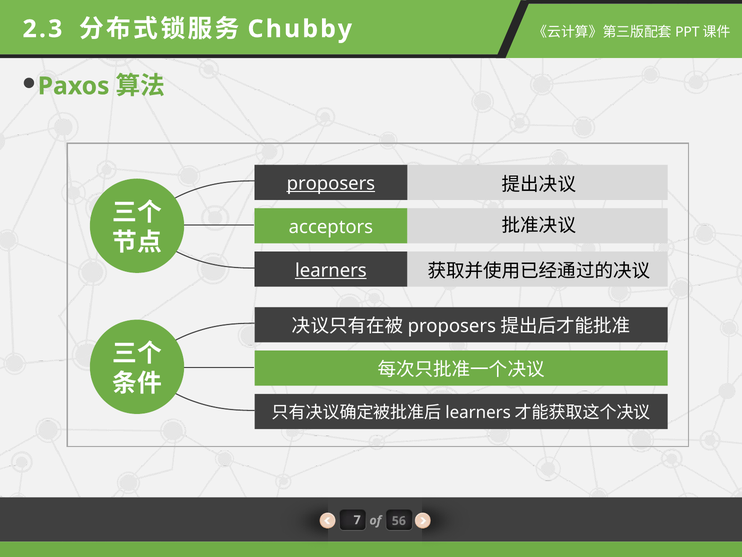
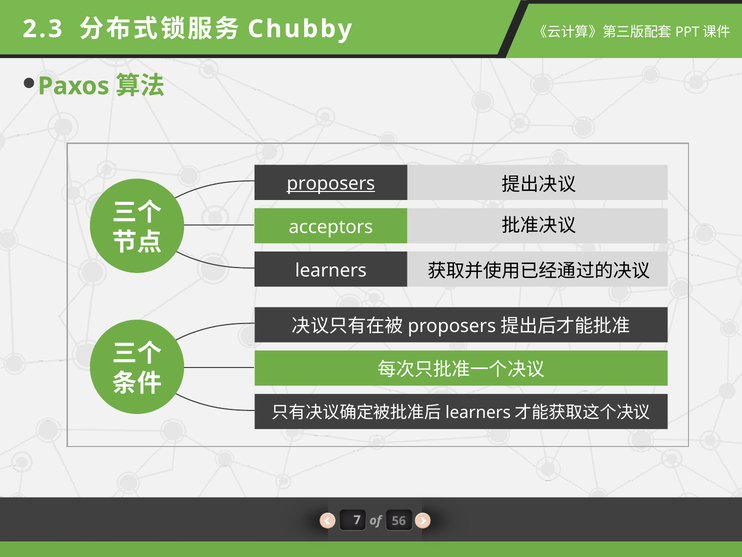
learners underline: present -> none
